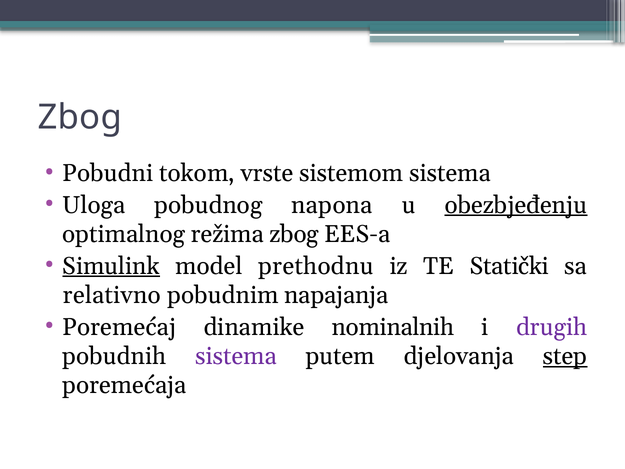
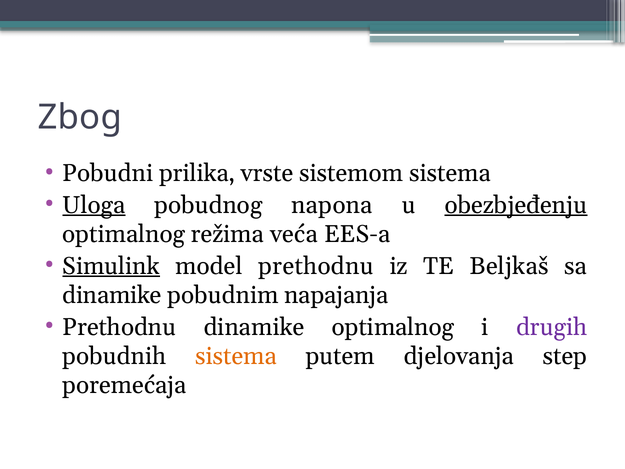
tokom: tokom -> prilika
Uloga underline: none -> present
režima zbog: zbog -> veća
Statički: Statički -> Beljkaš
relativno at (112, 295): relativno -> dinamike
Poremećaj at (119, 327): Poremećaj -> Prethodnu
dinamike nominalnih: nominalnih -> optimalnog
sistema at (236, 356) colour: purple -> orange
step underline: present -> none
